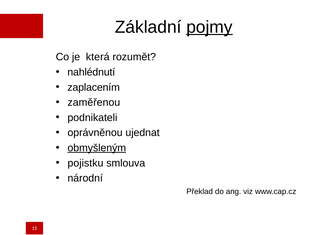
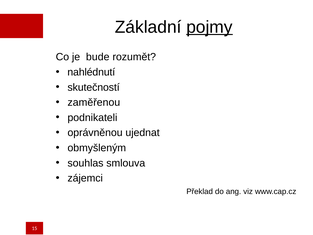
která: která -> bude
zaplacením: zaplacením -> skutečností
obmyšleným underline: present -> none
pojistku: pojistku -> souhlas
národní: národní -> zájemci
